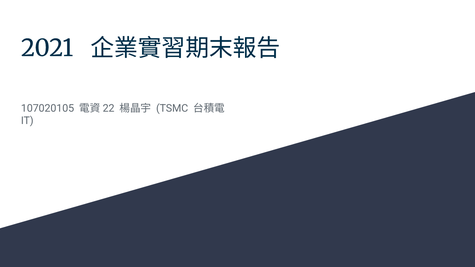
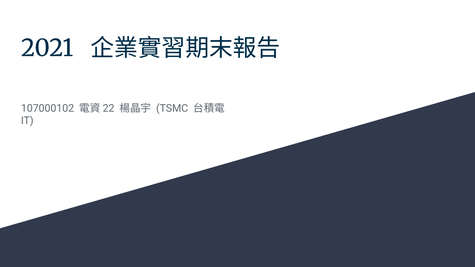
107020105: 107020105 -> 107000102
